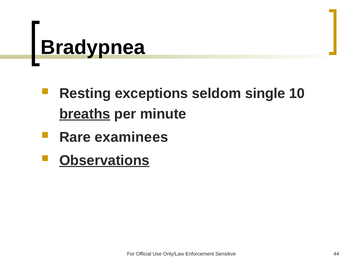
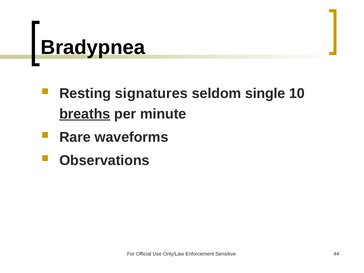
exceptions: exceptions -> signatures
examinees: examinees -> waveforms
Observations underline: present -> none
